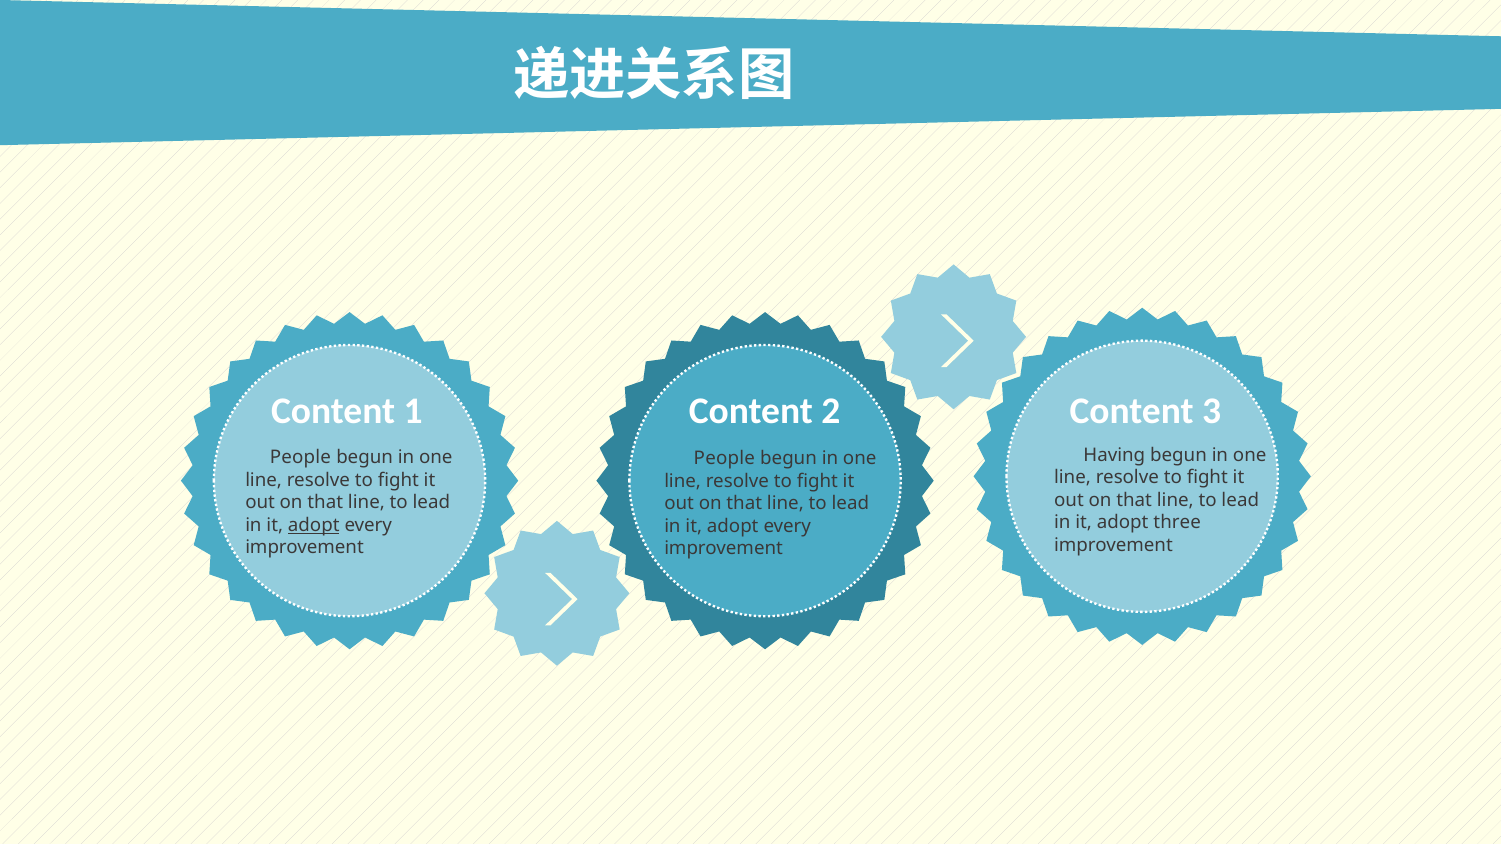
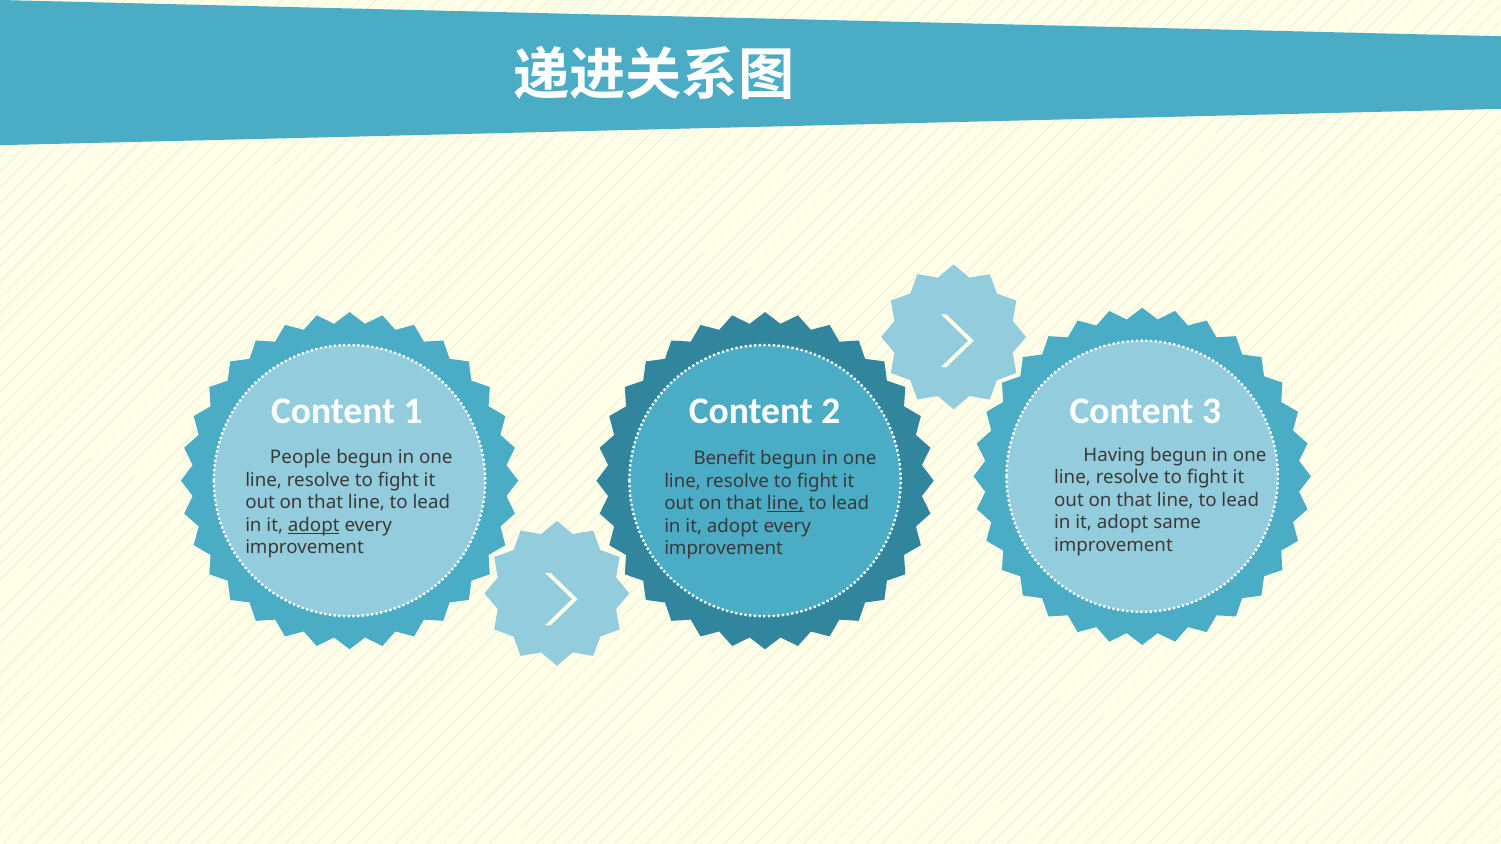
People at (724, 459): People -> Benefit
line at (785, 504) underline: none -> present
three: three -> same
